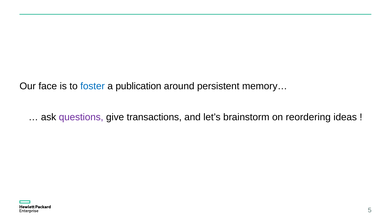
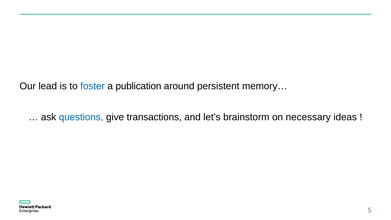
face: face -> lead
questions colour: purple -> blue
reordering: reordering -> necessary
